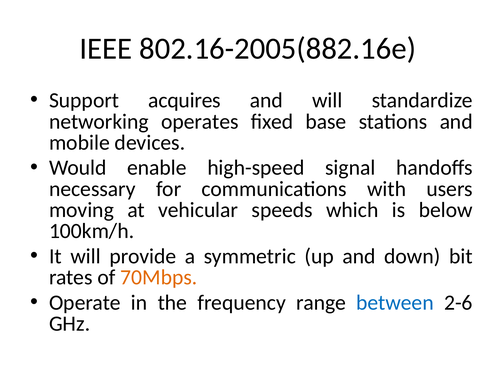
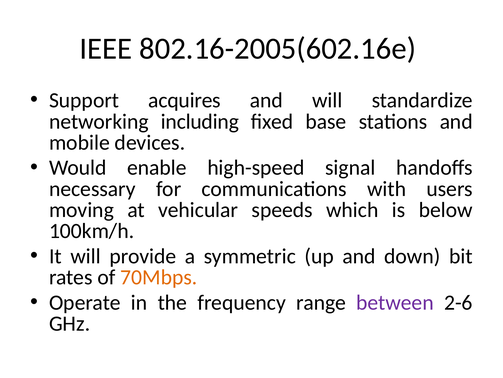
802.16-2005(882.16e: 802.16-2005(882.16e -> 802.16-2005(602.16e
operates: operates -> including
between colour: blue -> purple
